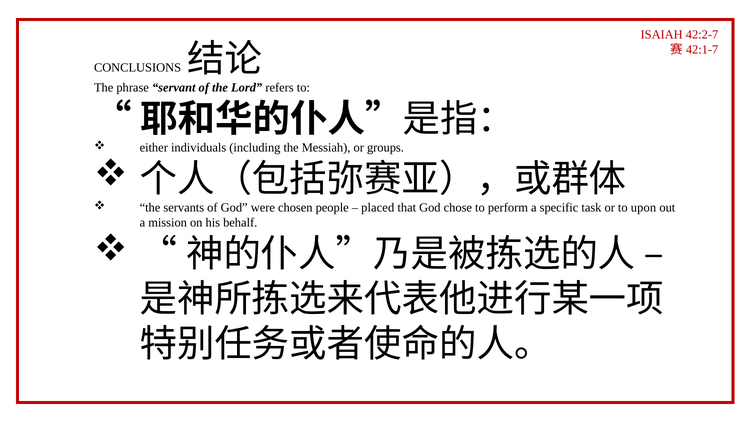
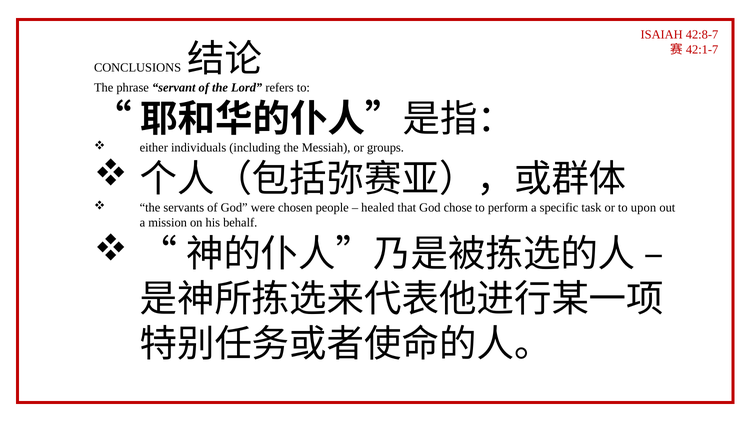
42:2-7: 42:2-7 -> 42:8-7
placed: placed -> healed
